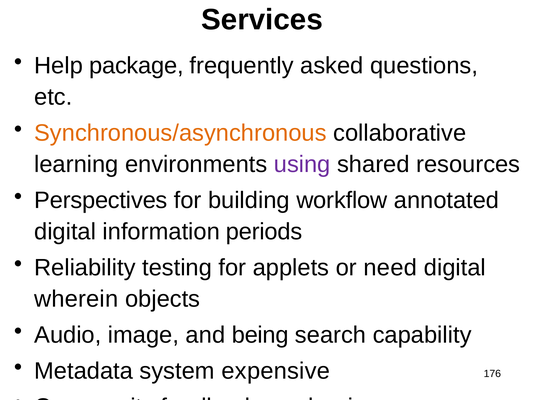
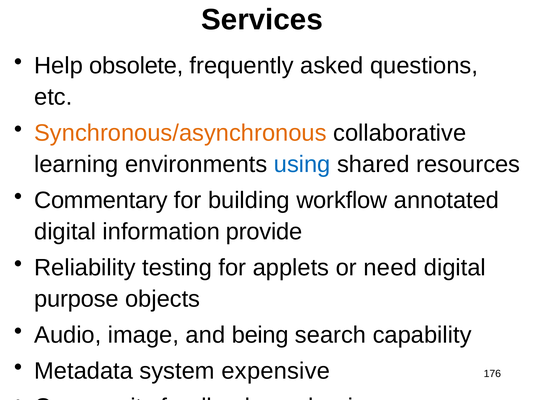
package: package -> obsolete
using colour: purple -> blue
Perspectives: Perspectives -> Commentary
periods: periods -> provide
wherein: wherein -> purpose
